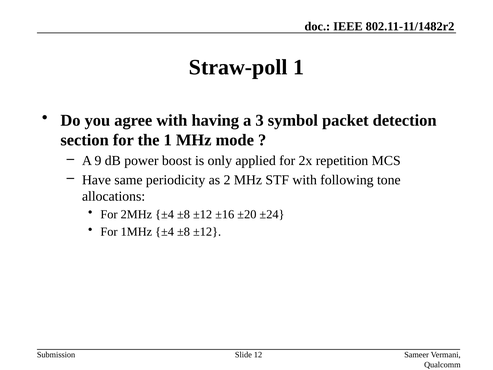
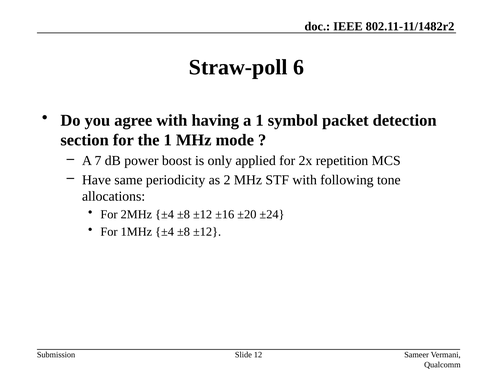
Straw-poll 1: 1 -> 6
a 3: 3 -> 1
9: 9 -> 7
